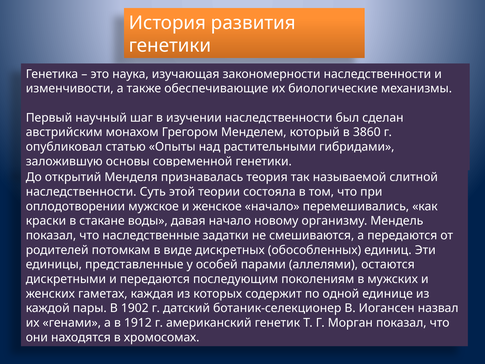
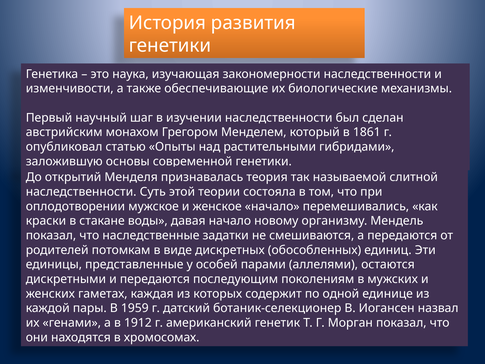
3860: 3860 -> 1861
1902: 1902 -> 1959
